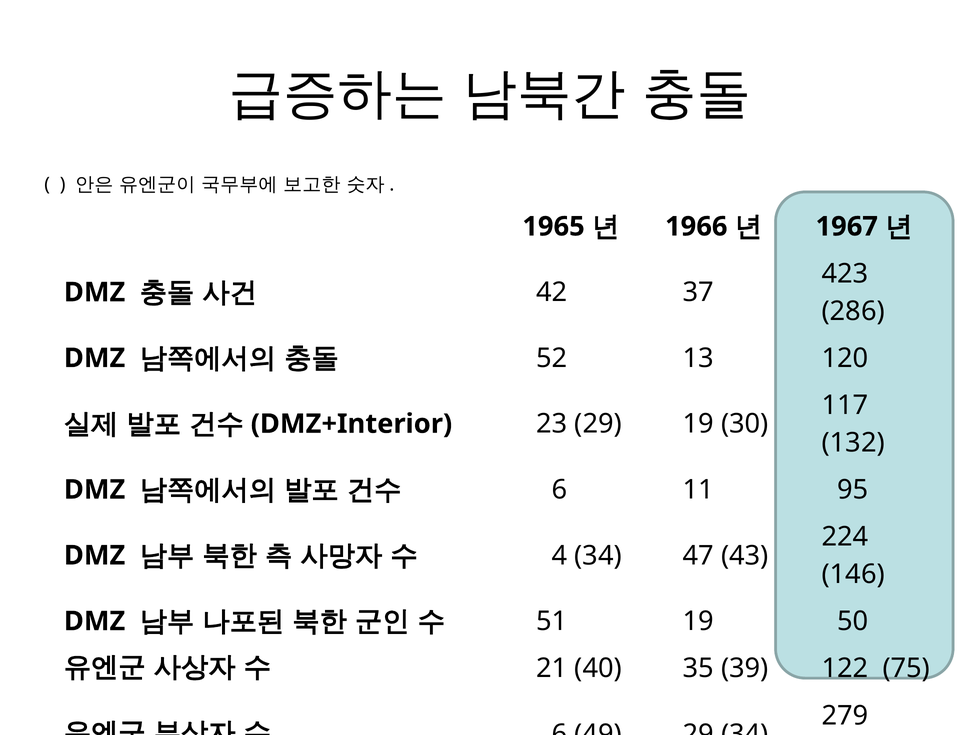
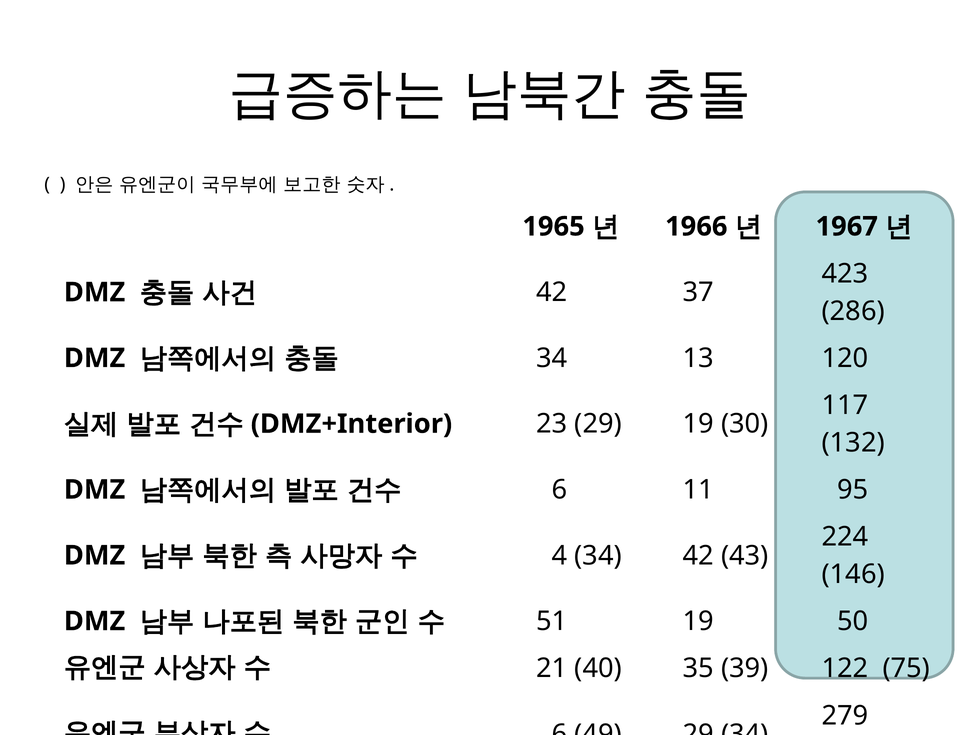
52 at (552, 358): 52 -> 34
34 47: 47 -> 42
